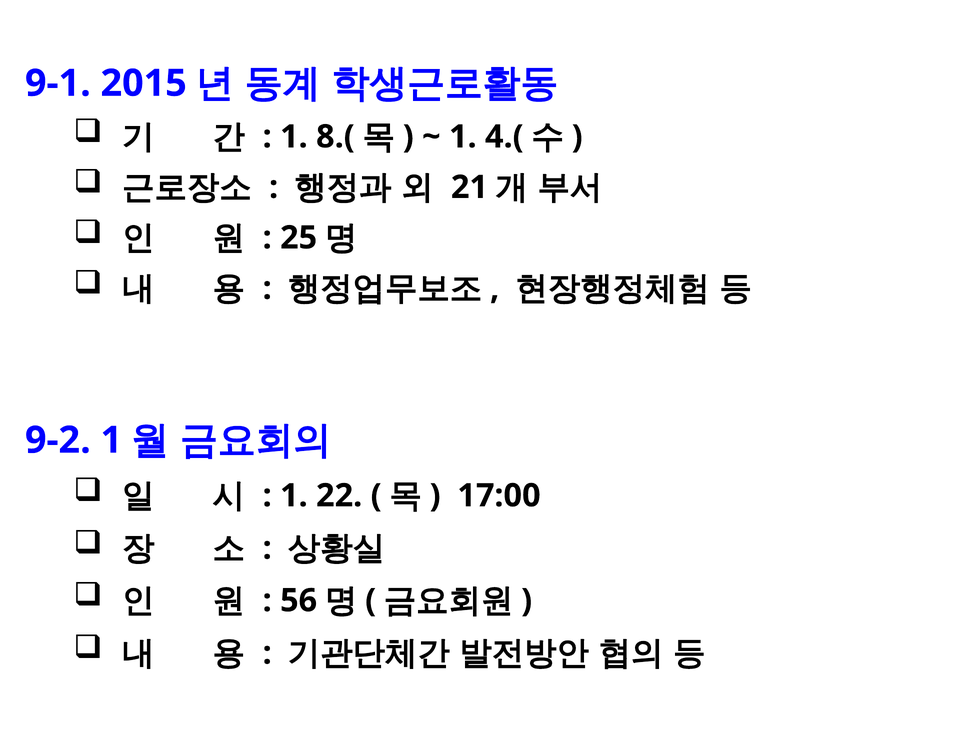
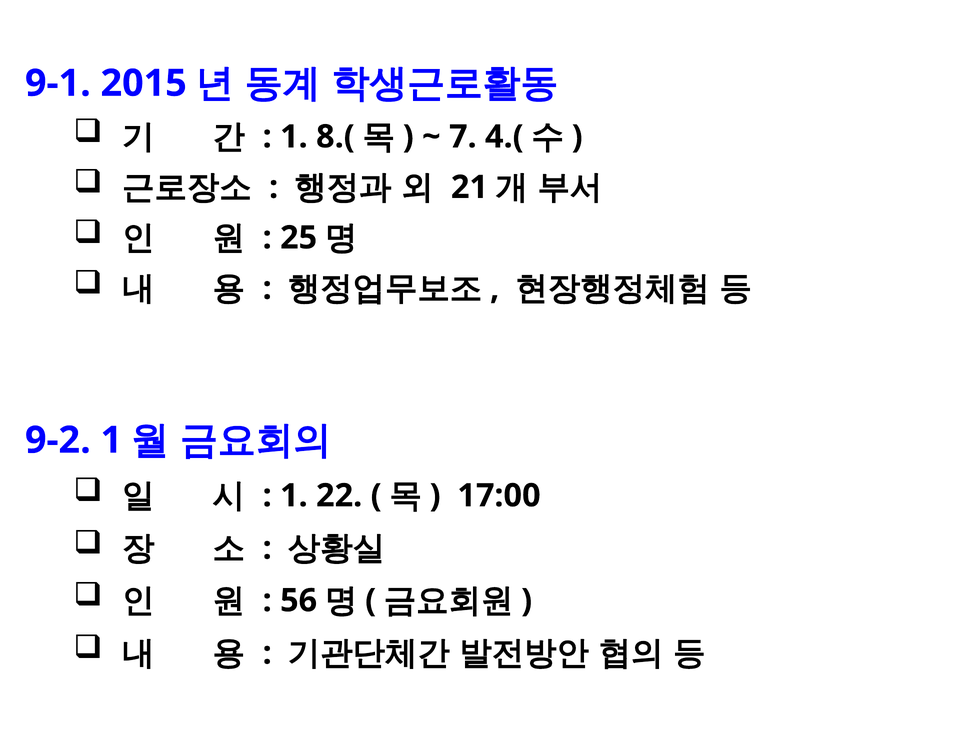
1 at (463, 137): 1 -> 7
